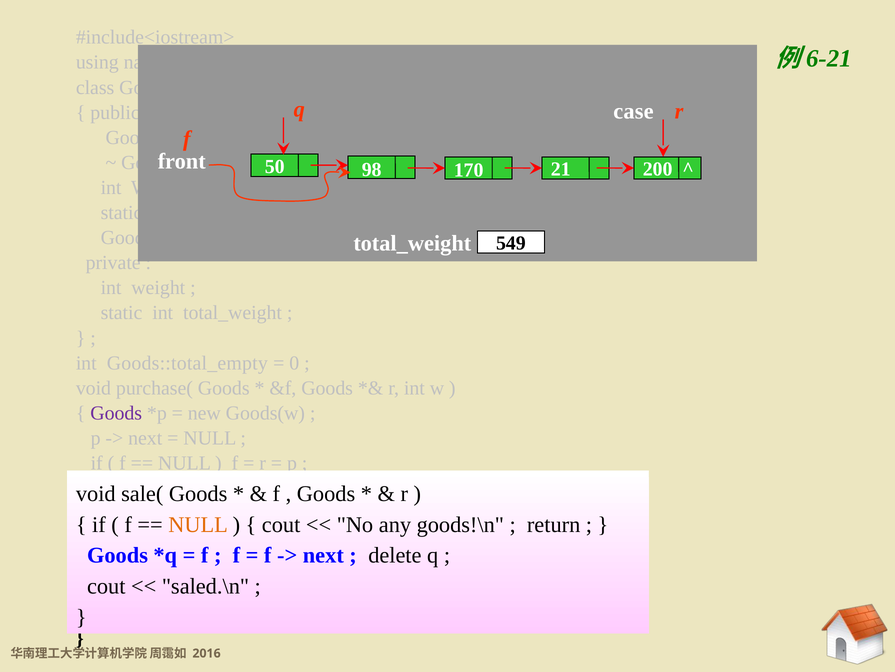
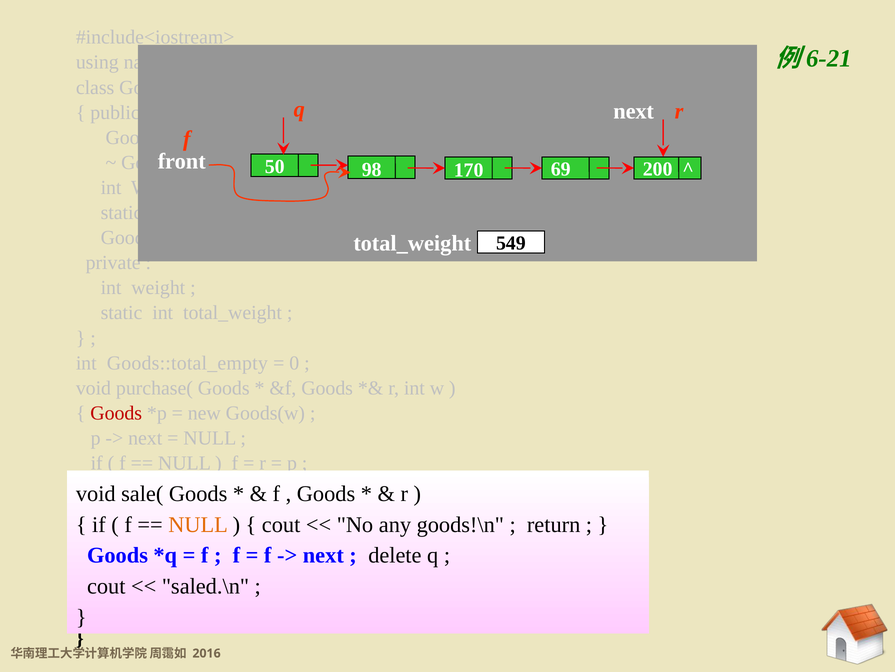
case at (633, 111): case -> next
21: 21 -> 69
Goods at (116, 413) colour: purple -> red
